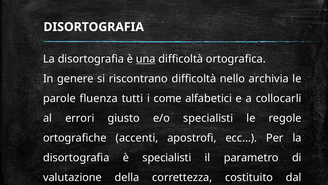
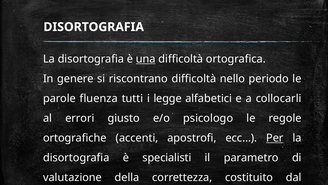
archivia: archivia -> periodo
come: come -> legge
e/o specialisti: specialisti -> psicologo
Per underline: none -> present
